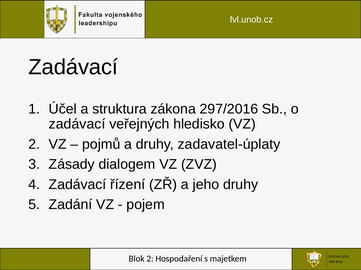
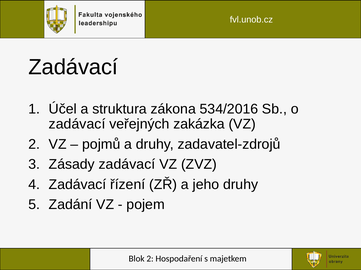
297/2016: 297/2016 -> 534/2016
hledisko: hledisko -> zakázka
zadavatel-úplaty: zadavatel-úplaty -> zadavatel-zdrojů
Zásady dialogem: dialogem -> zadávací
